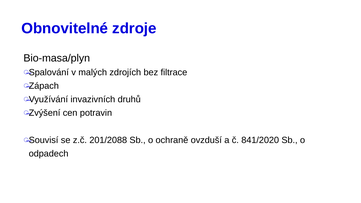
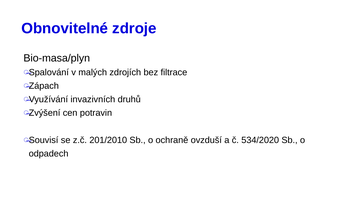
201/2088: 201/2088 -> 201/2010
841/2020: 841/2020 -> 534/2020
